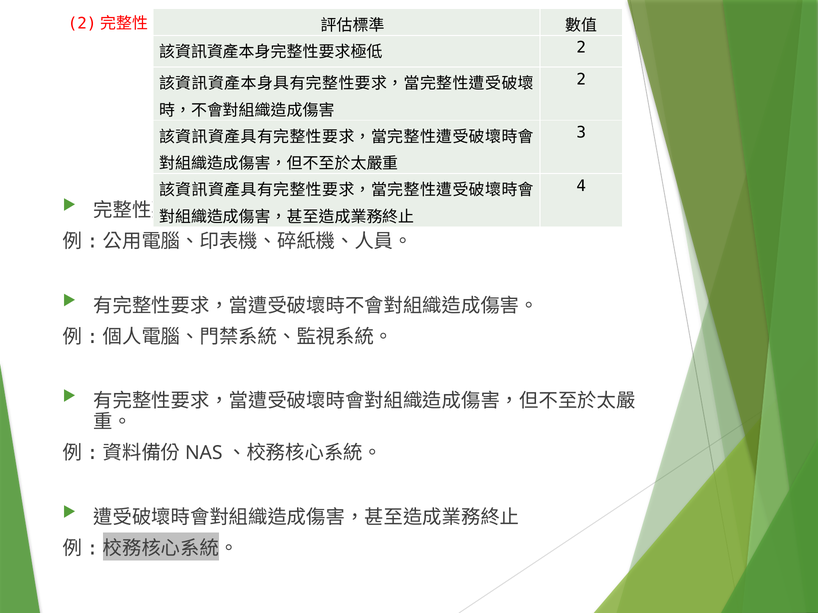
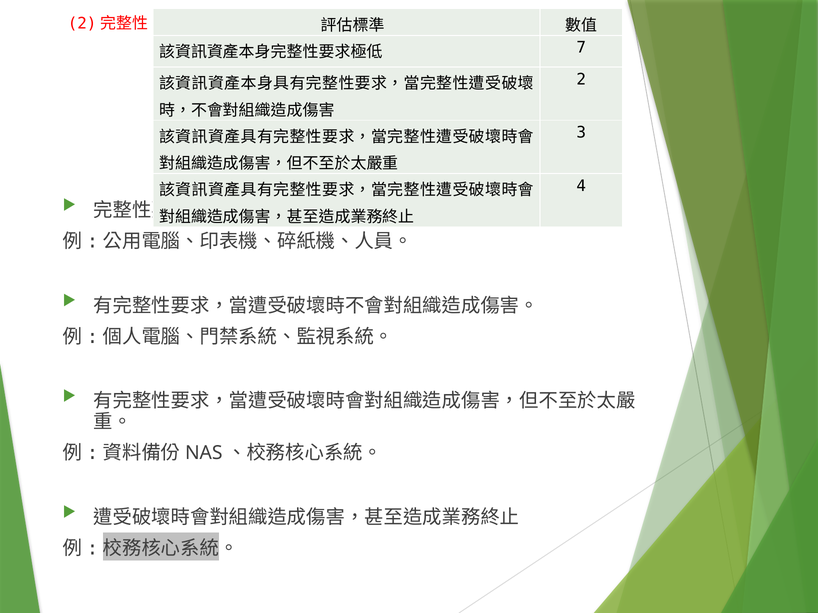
2 at (581, 48): 2 -> 7
